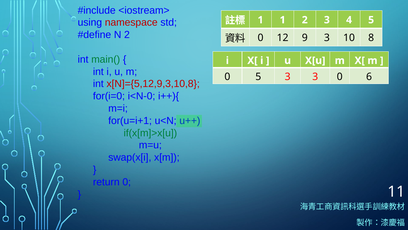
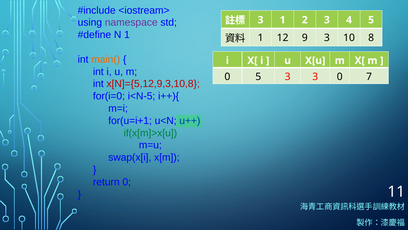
1 at (261, 20): 1 -> 3
namespace colour: red -> purple
N 2: 2 -> 1
0 at (261, 38): 0 -> 1
main( colour: green -> orange
6: 6 -> 7
i<N-0: i<N-0 -> i<N-5
